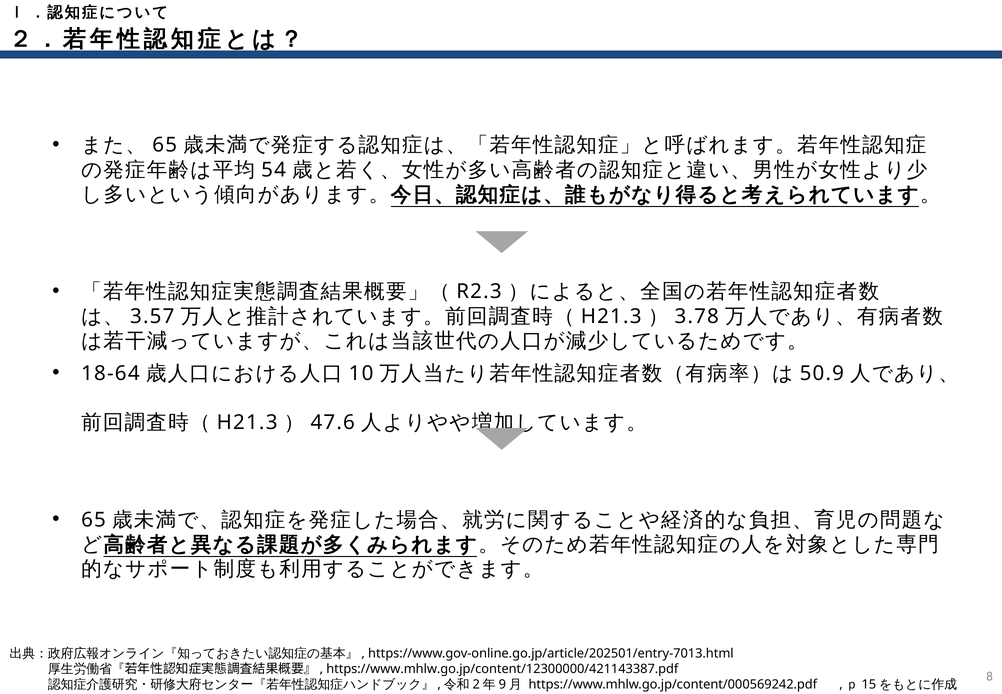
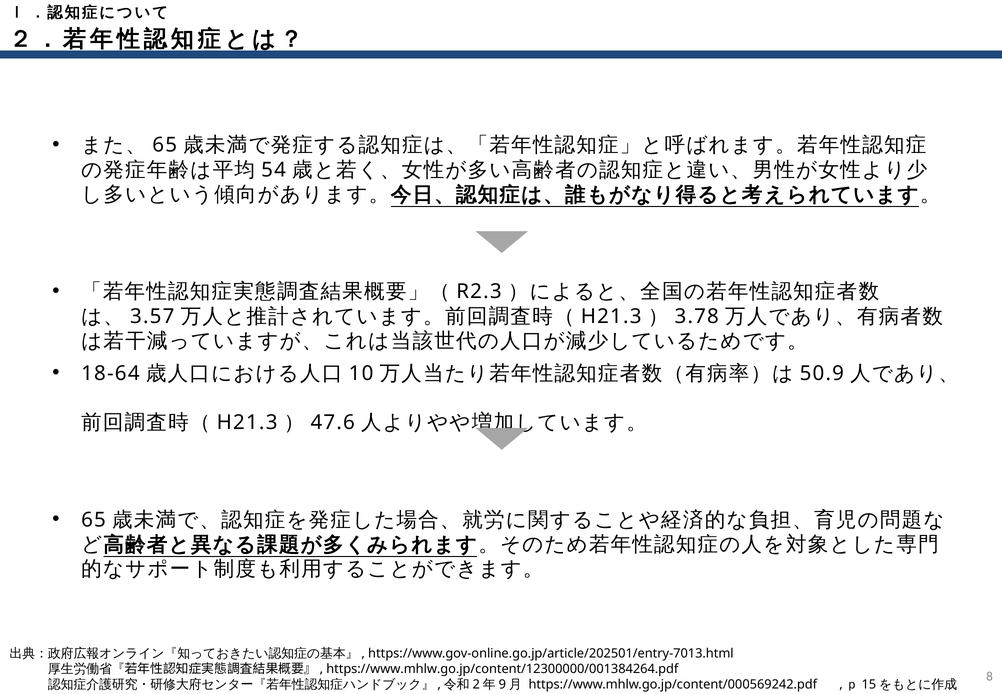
https://www.mhlw.go.jp/content/12300000/421143387.pdf: https://www.mhlw.go.jp/content/12300000/421143387.pdf -> https://www.mhlw.go.jp/content/12300000/001384264.pdf
